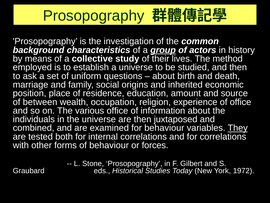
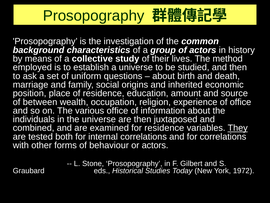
group underline: present -> none
for behaviour: behaviour -> residence
or forces: forces -> actors
